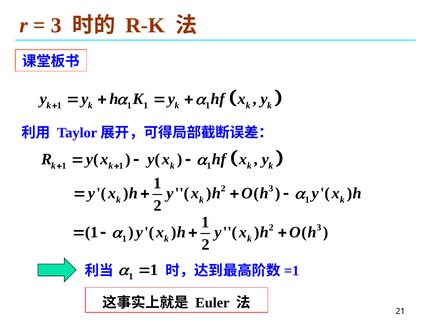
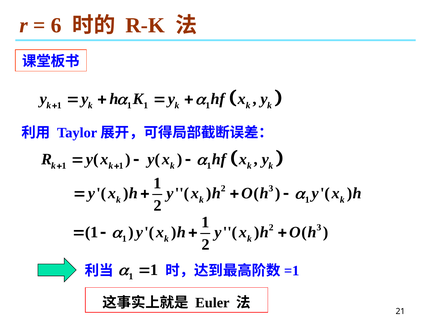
3 at (56, 26): 3 -> 6
